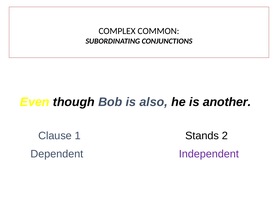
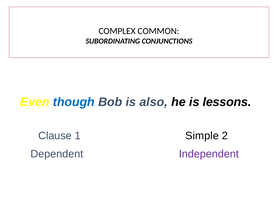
though colour: black -> blue
another: another -> lessons
Stands: Stands -> Simple
